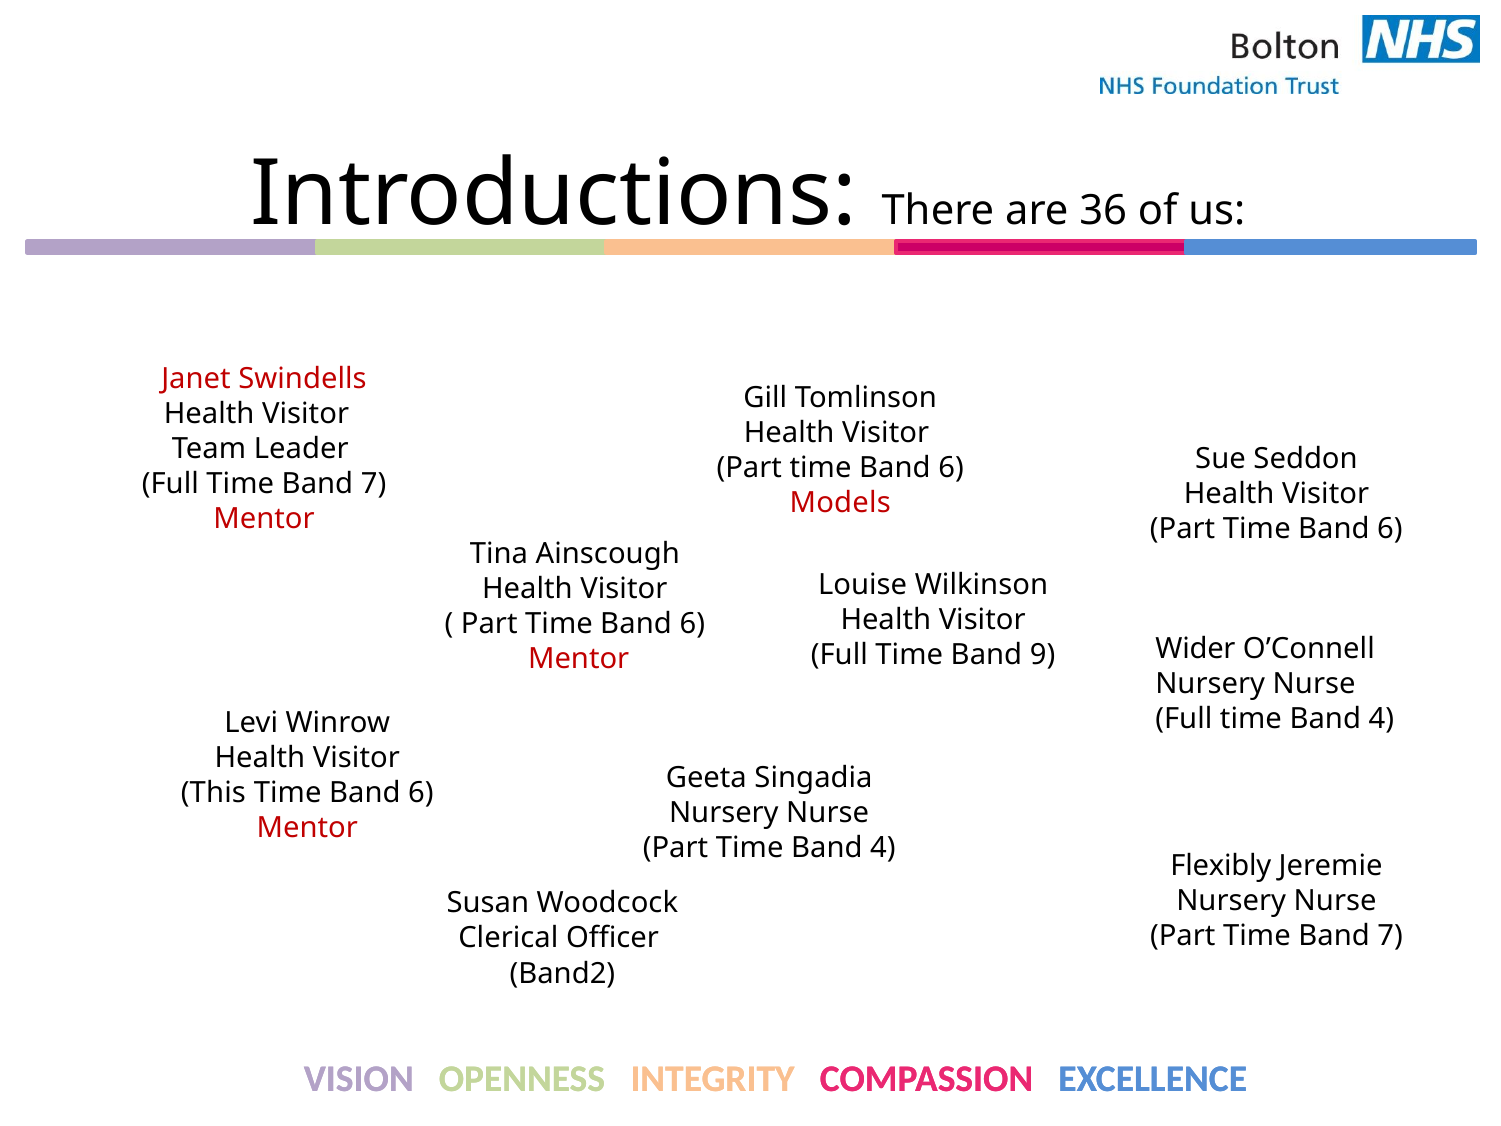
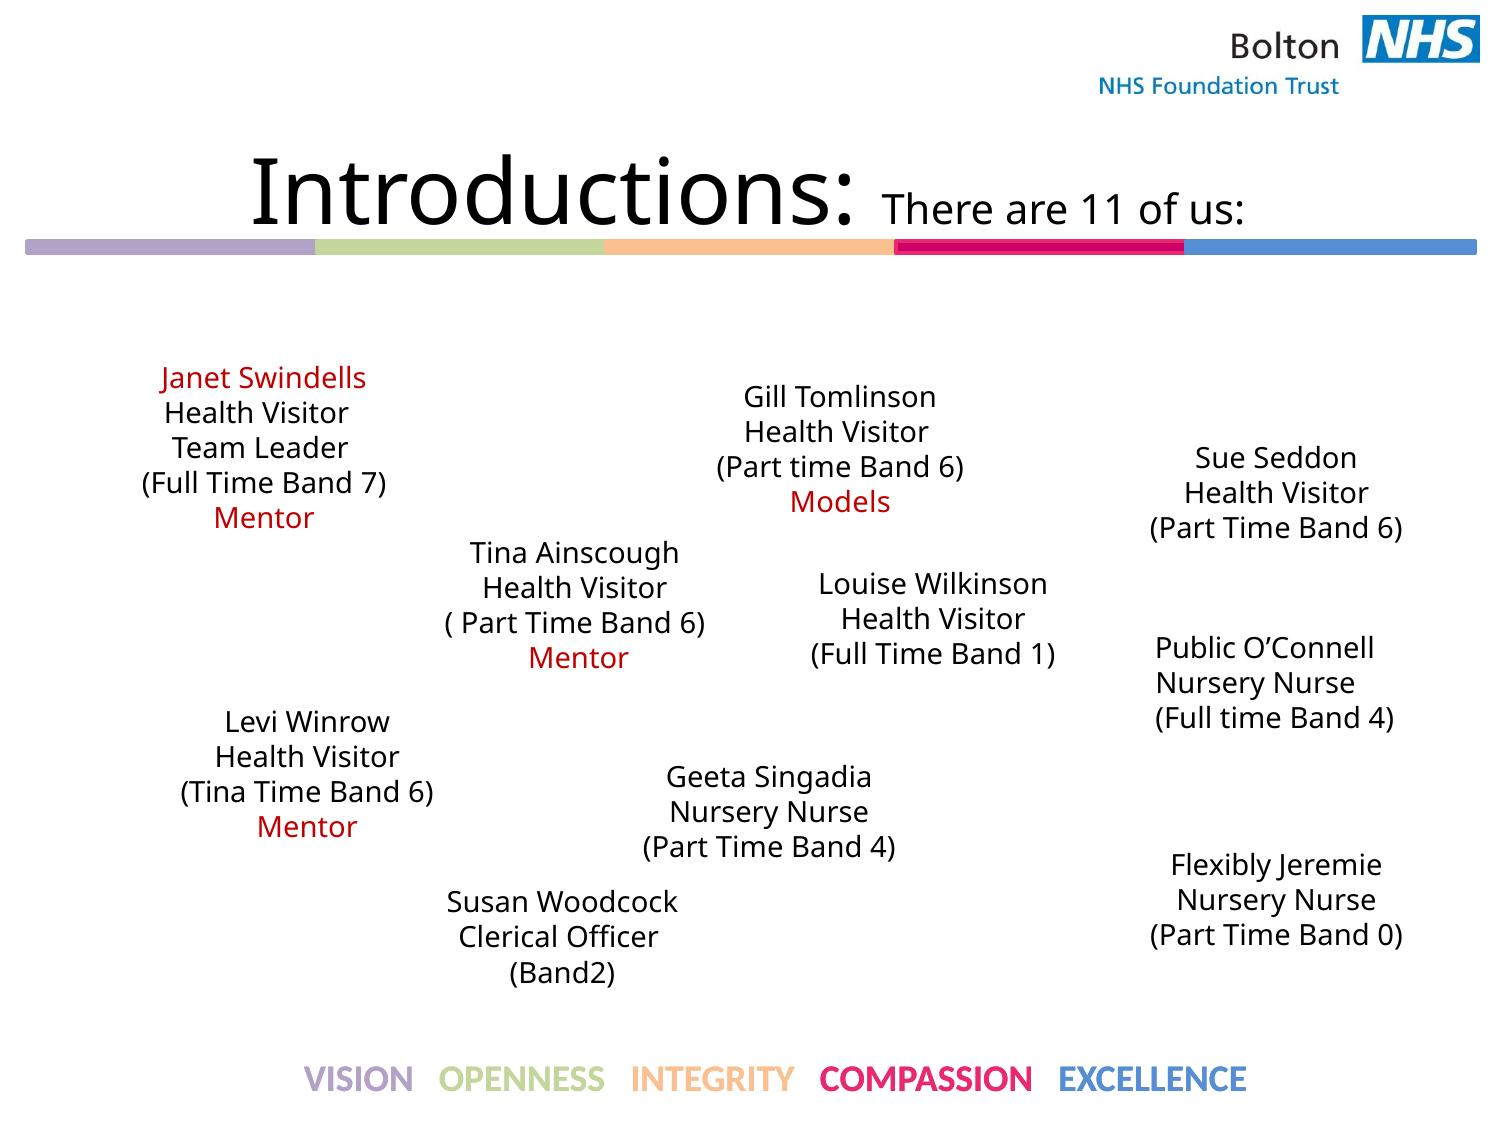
36: 36 -> 11
Wider: Wider -> Public
9: 9 -> 1
This at (213, 793): This -> Tina
Part Time Band 7: 7 -> 0
